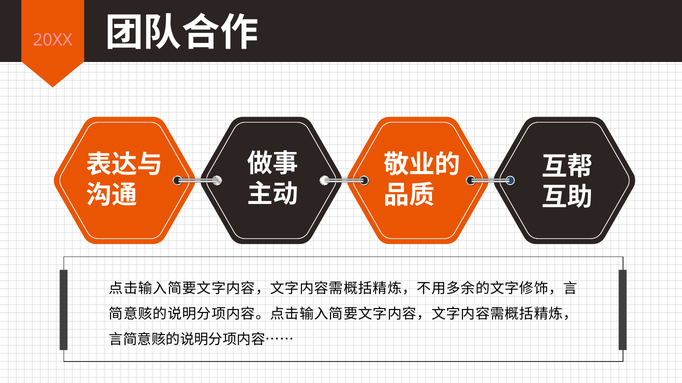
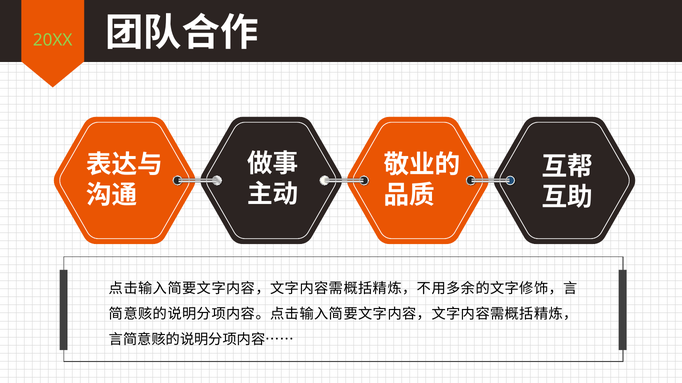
20XX colour: pink -> light green
